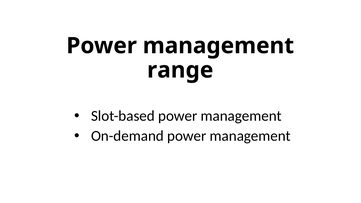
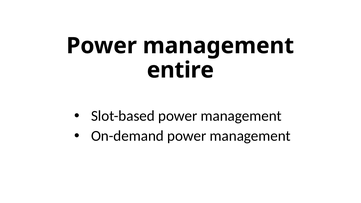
range: range -> entire
